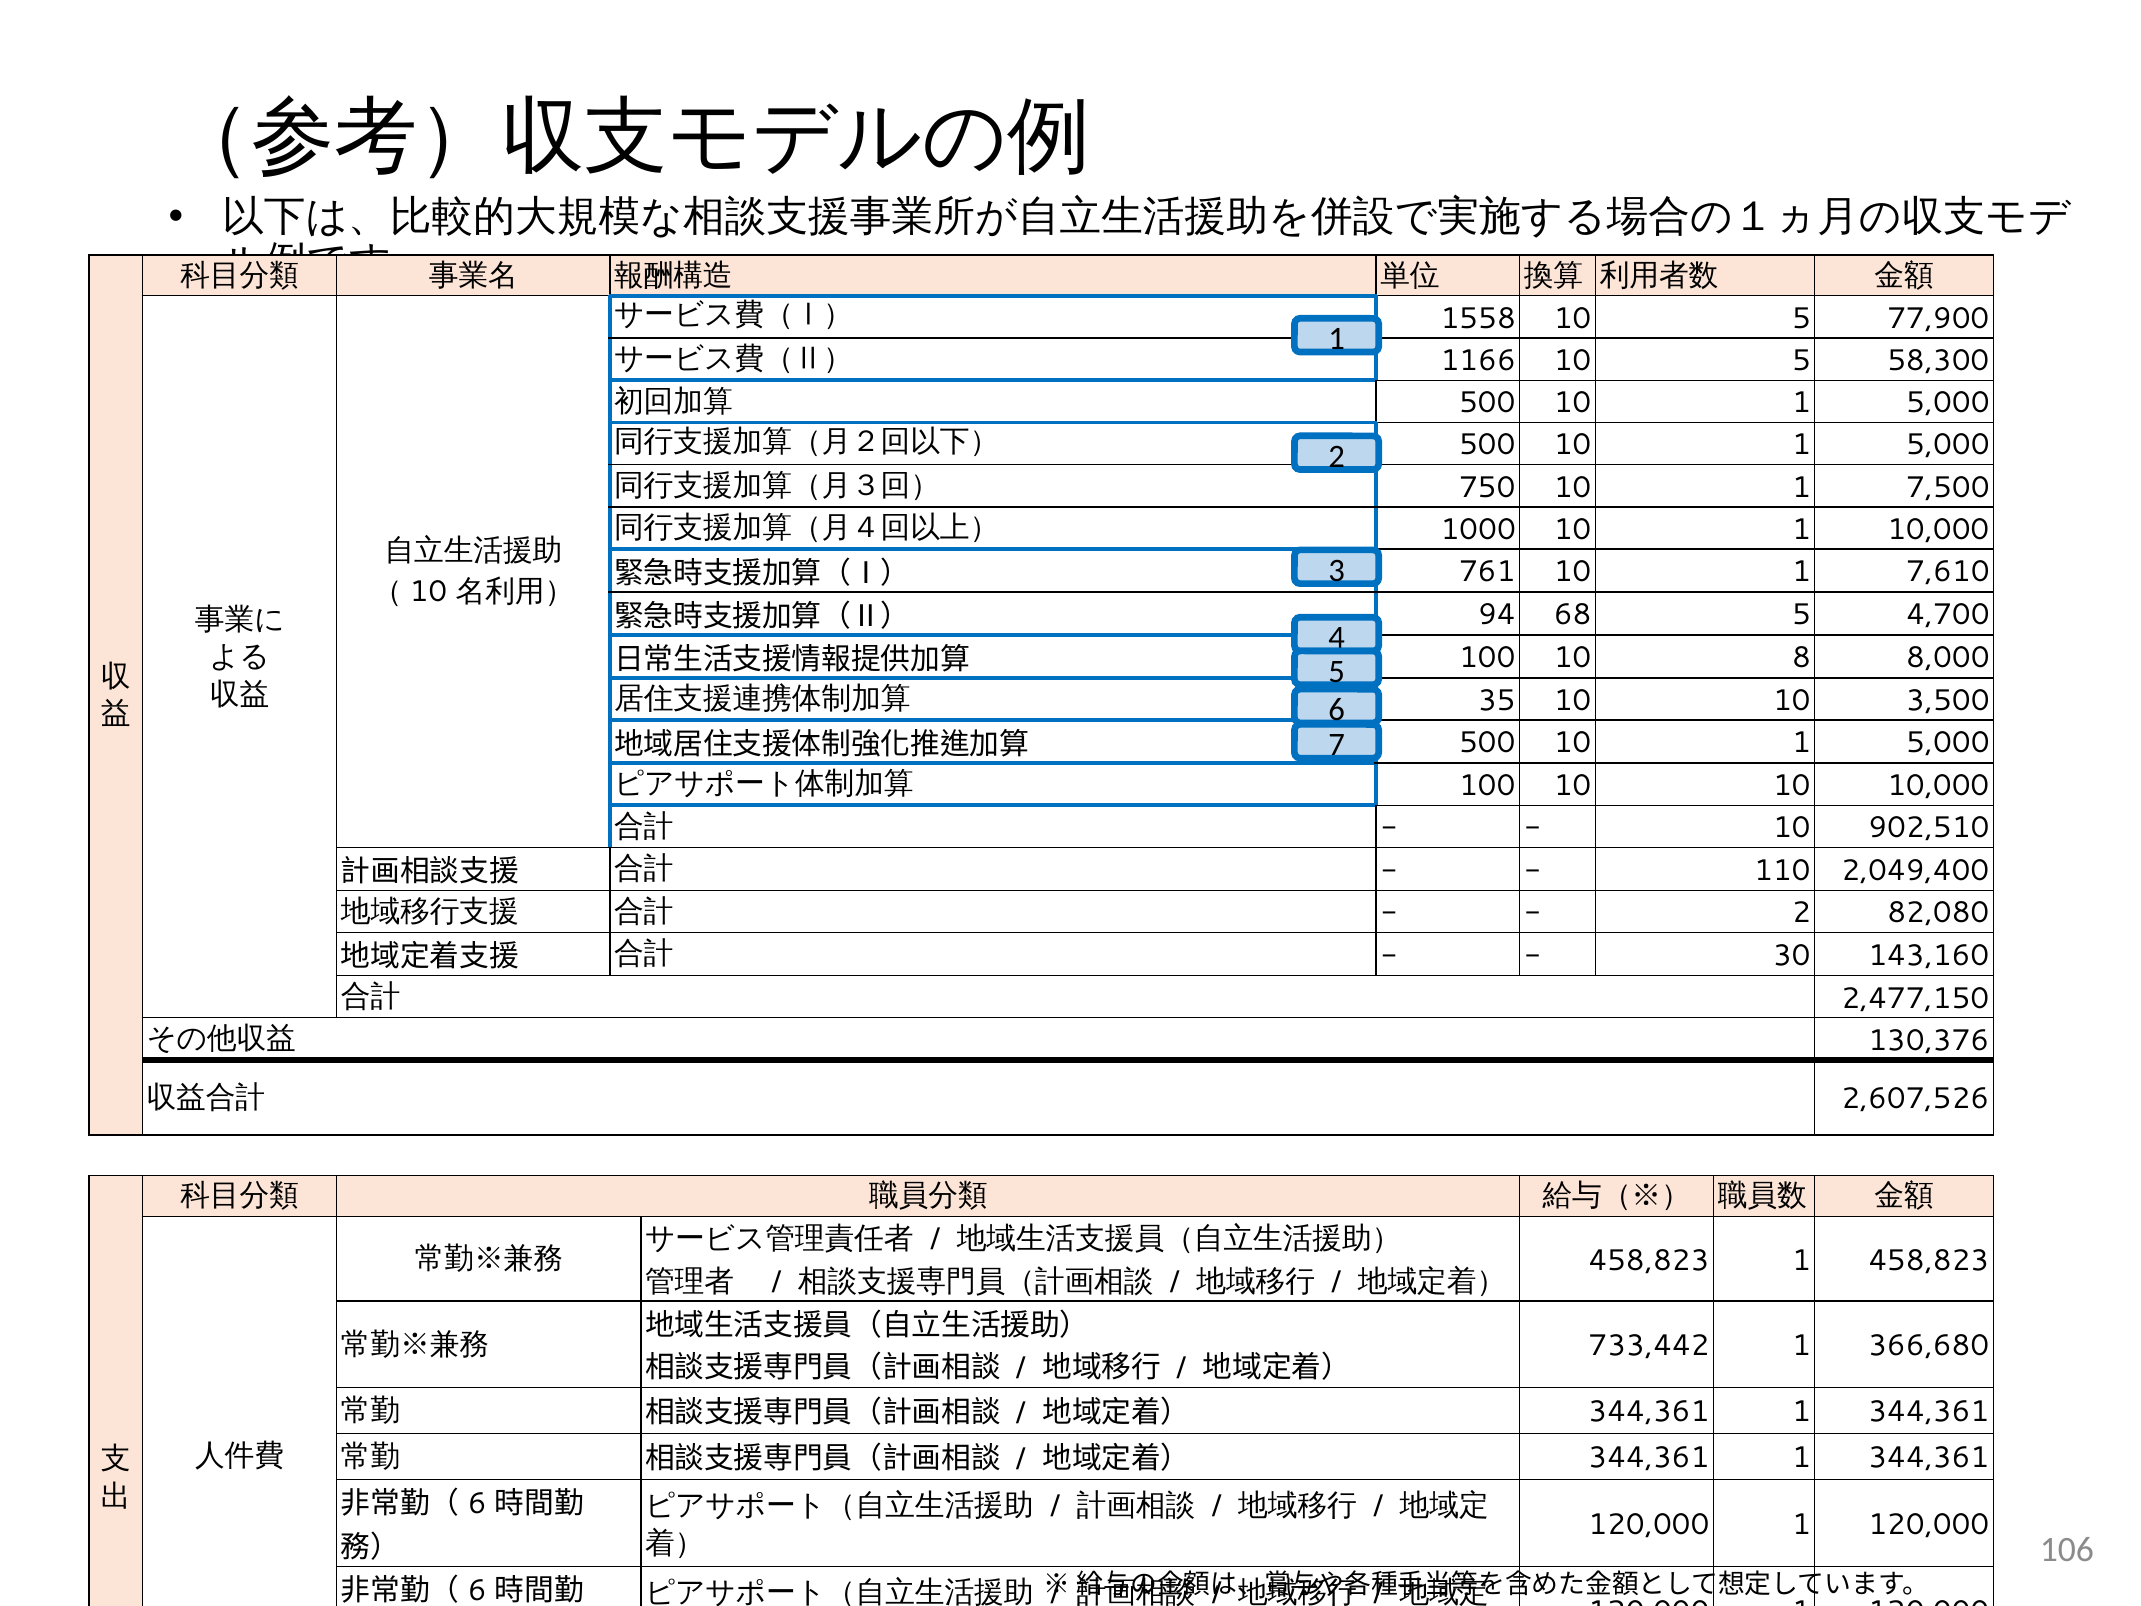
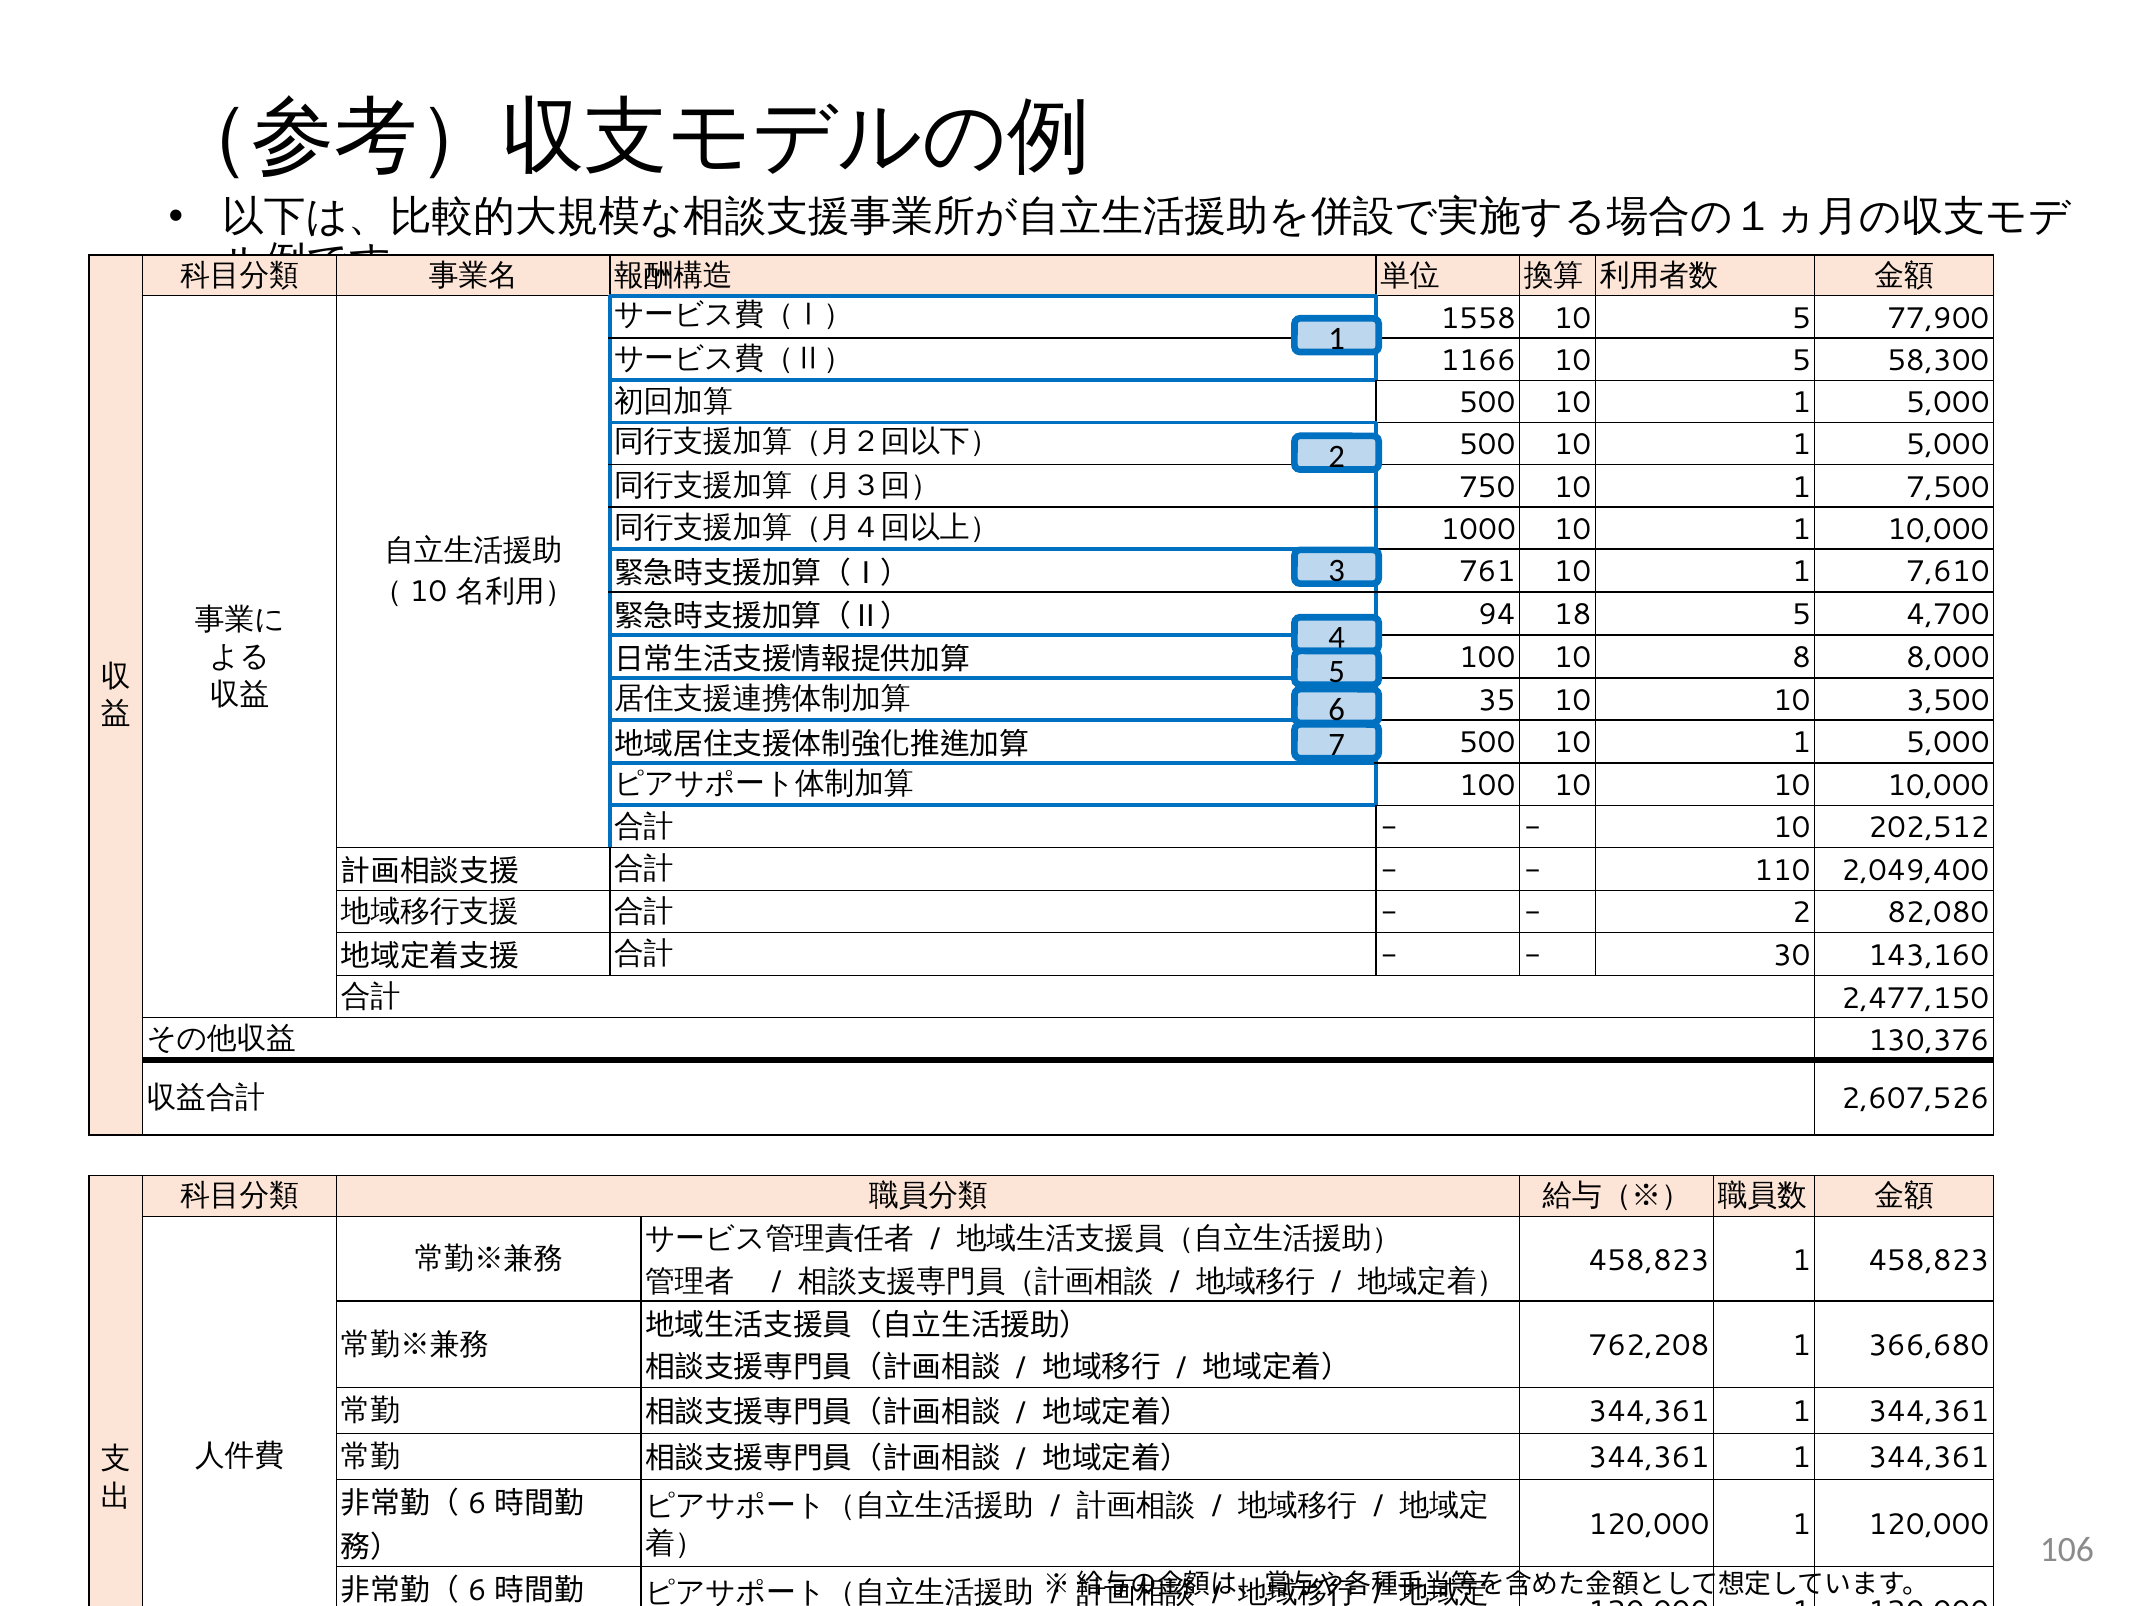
68: 68 -> 18
902,510: 902,510 -> 202,512
733,442: 733,442 -> 762,208
